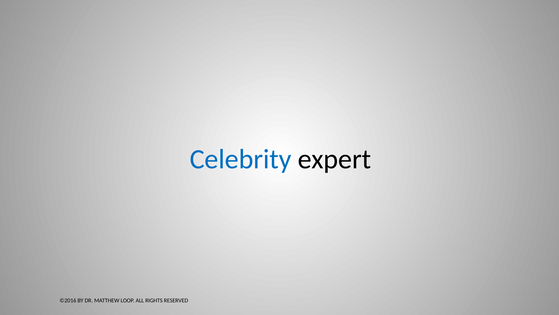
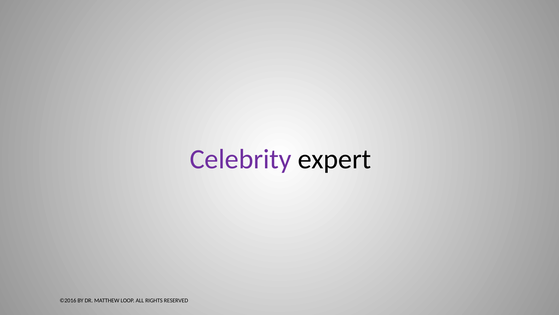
Celebrity colour: blue -> purple
